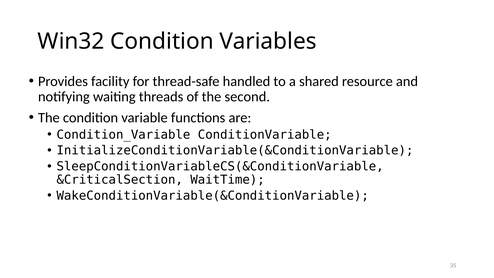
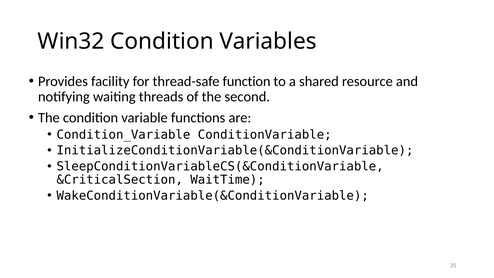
handled: handled -> function
